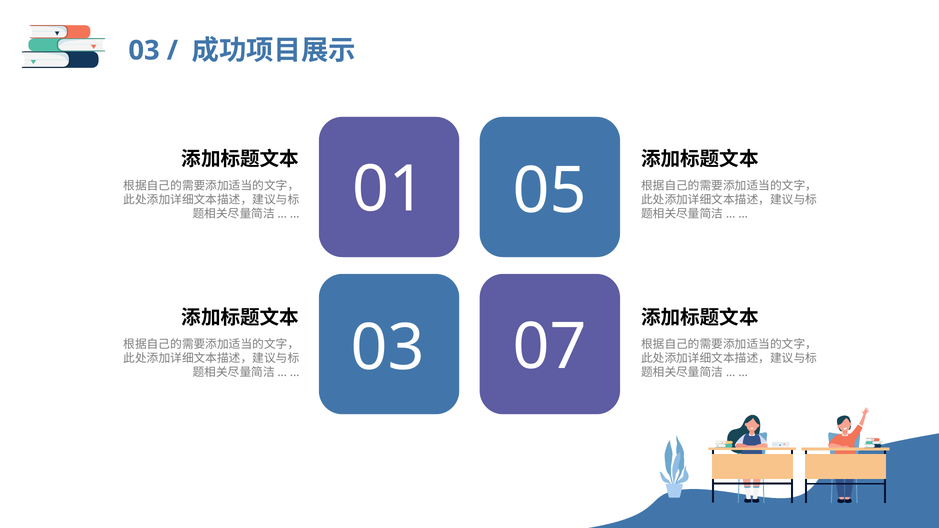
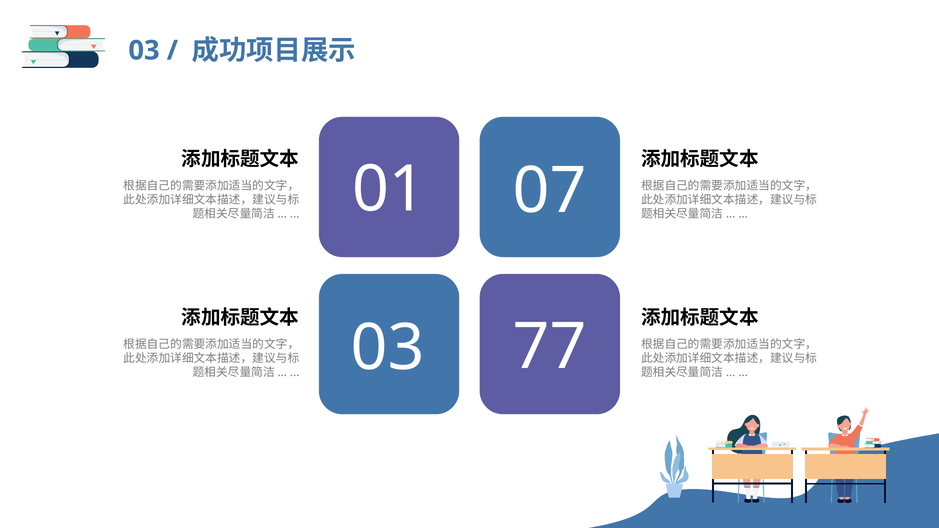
05: 05 -> 07
07: 07 -> 77
